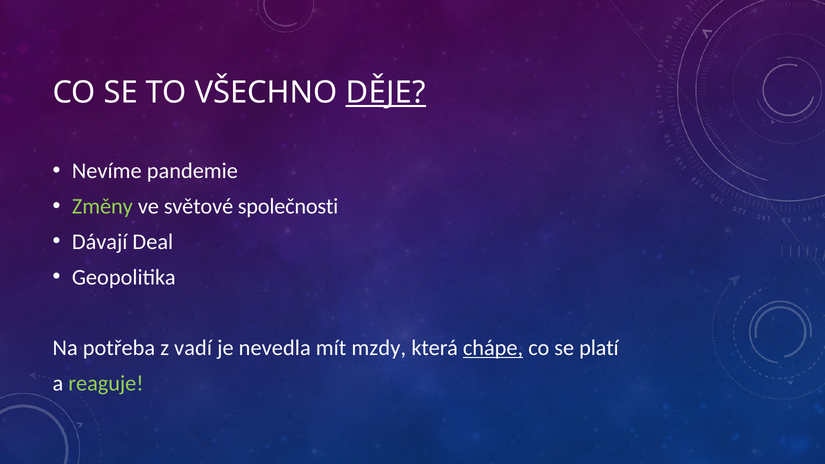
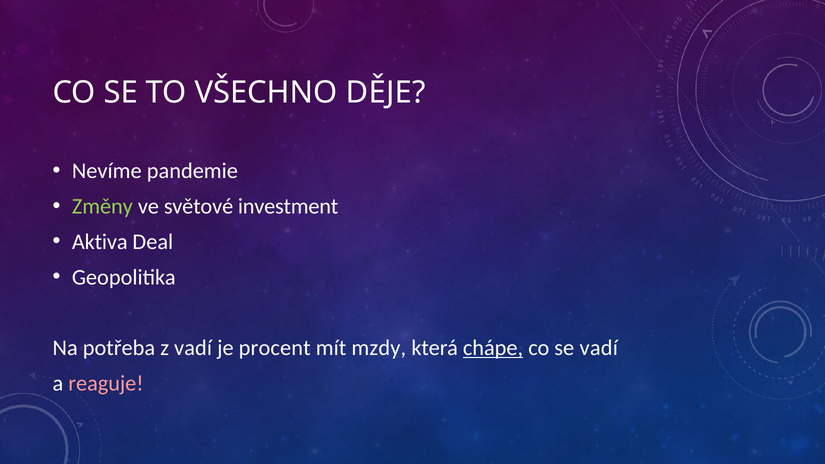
DĚJE underline: present -> none
společnosti: společnosti -> investment
Dávají: Dávají -> Aktiva
nevedla: nevedla -> procent
se platí: platí -> vadí
reaguje colour: light green -> pink
